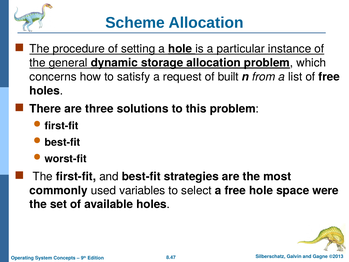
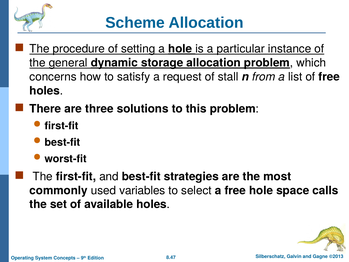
built: built -> stall
were: were -> calls
